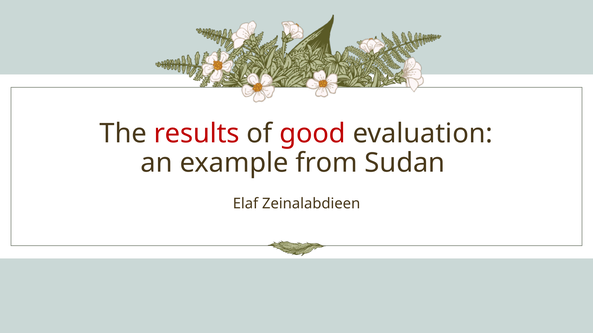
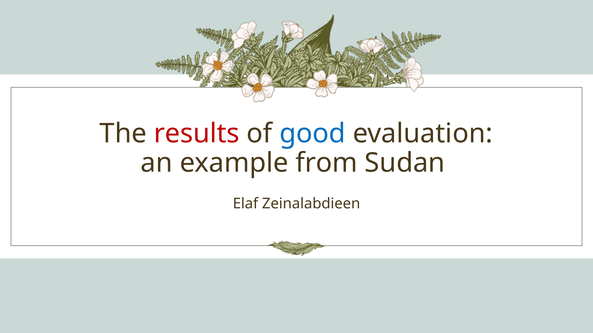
good colour: red -> blue
